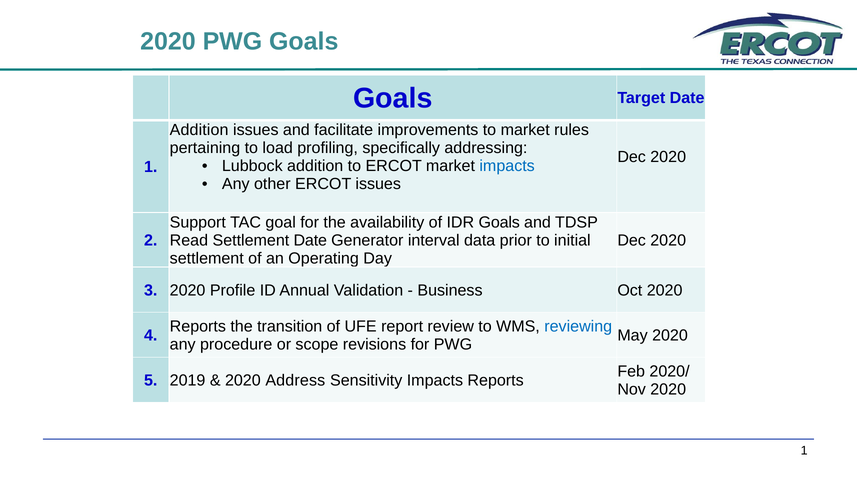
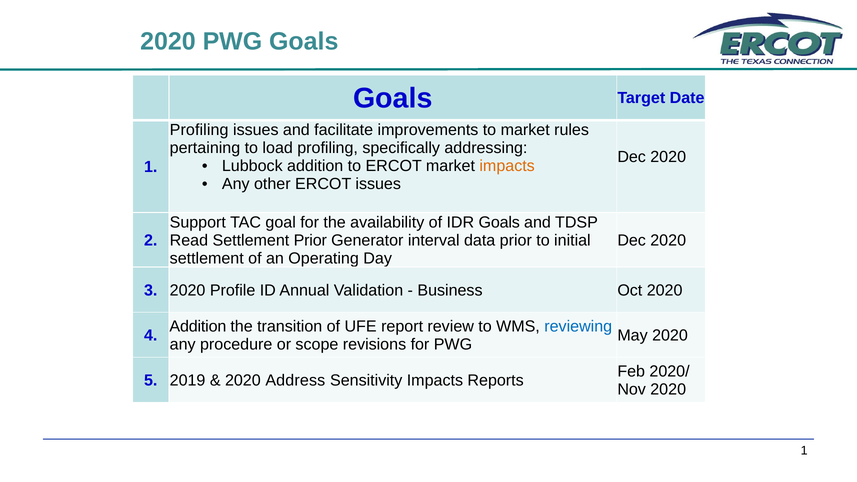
Addition at (199, 130): Addition -> Profiling
impacts at (507, 166) colour: blue -> orange
Settlement Date: Date -> Prior
Reports at (198, 326): Reports -> Addition
